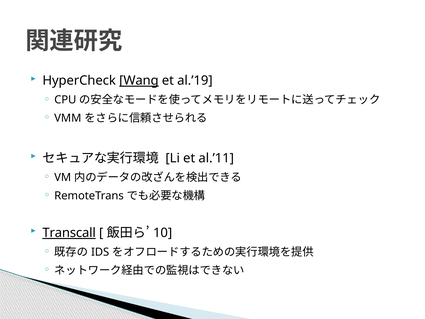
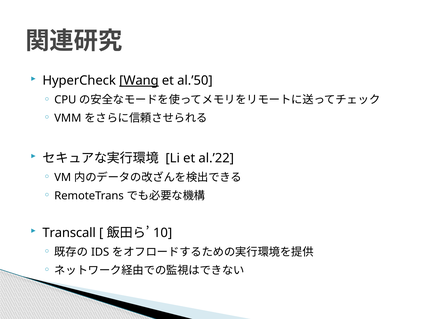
al.’19: al.’19 -> al.’50
al.’11: al.’11 -> al.’22
Transcall underline: present -> none
